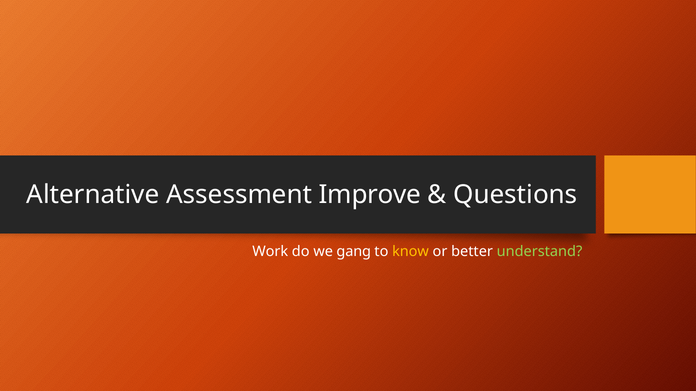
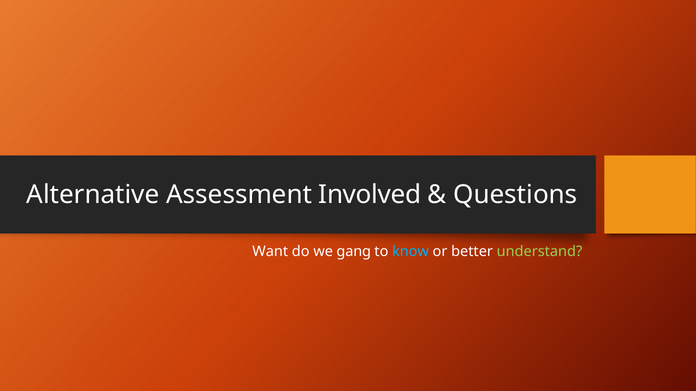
Improve: Improve -> Involved
Work: Work -> Want
know colour: yellow -> light blue
